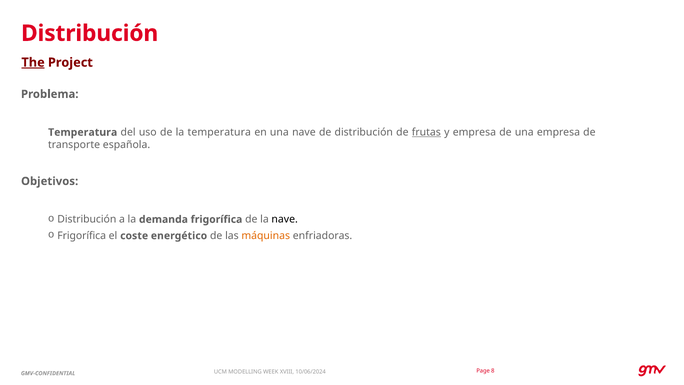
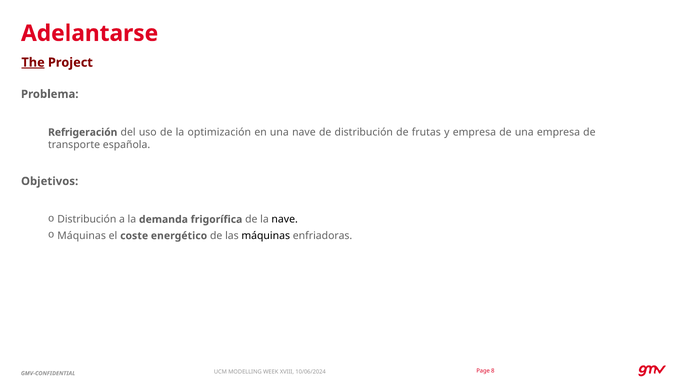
Distribución at (90, 33): Distribución -> Adelantarse
Temperatura at (83, 132): Temperatura -> Refrigeración
la temperatura: temperatura -> optimización
frutas underline: present -> none
Frigorífica at (82, 236): Frigorífica -> Máquinas
máquinas at (266, 236) colour: orange -> black
